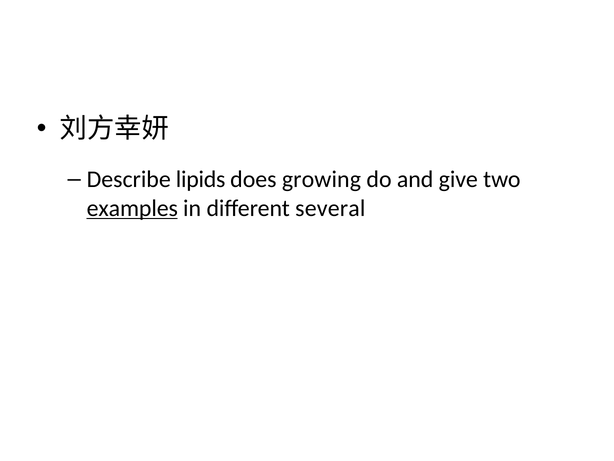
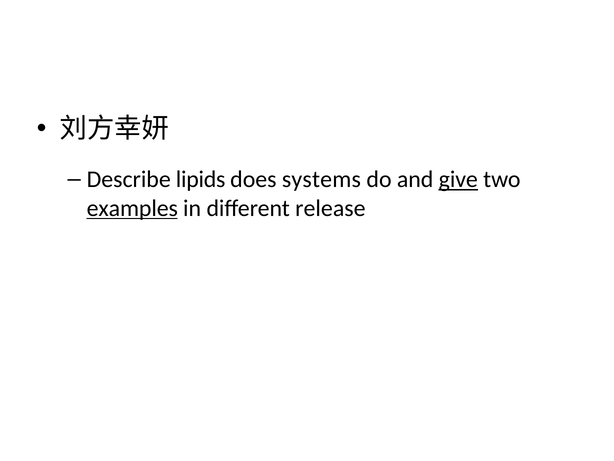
growing: growing -> systems
give underline: none -> present
several: several -> release
